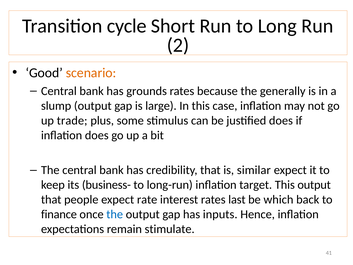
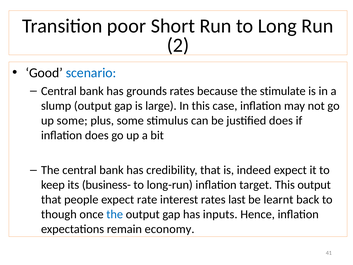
cycle: cycle -> poor
scenario colour: orange -> blue
generally: generally -> stimulate
up trade: trade -> some
similar: similar -> indeed
which: which -> learnt
finance: finance -> though
stimulate: stimulate -> economy
